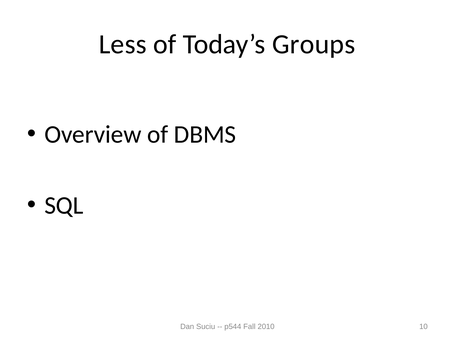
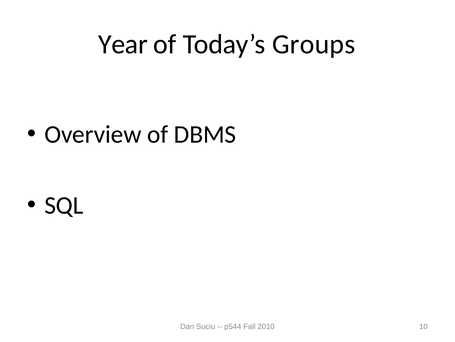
Less: Less -> Year
